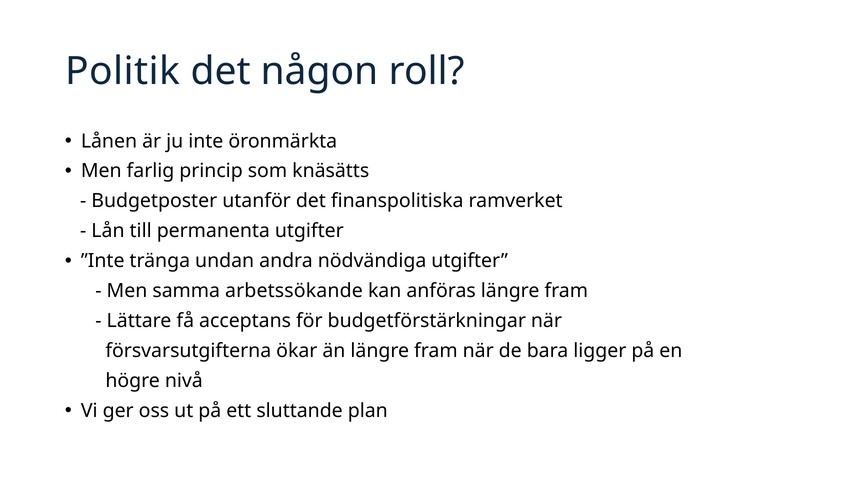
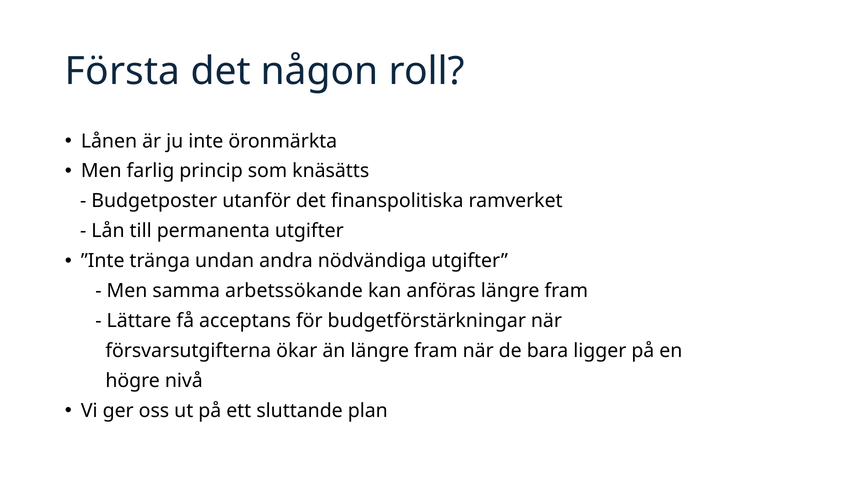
Politik: Politik -> Första
